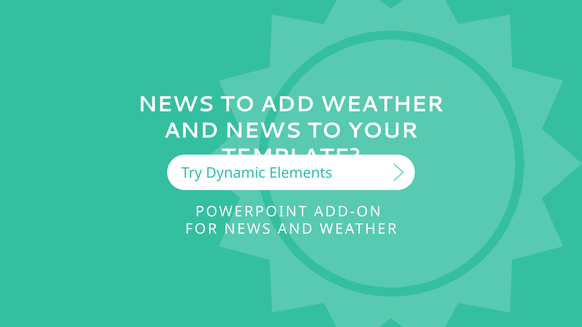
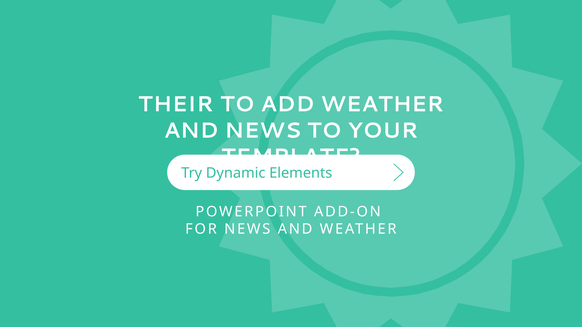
NEWS at (176, 104): NEWS -> THEIR
